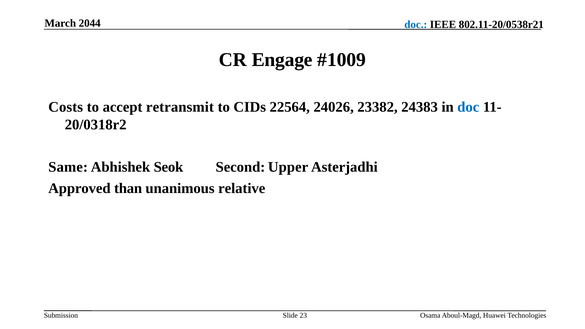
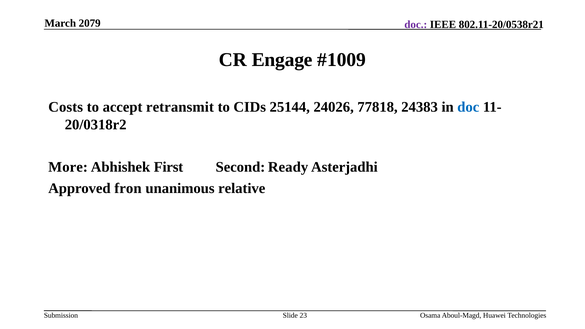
2044: 2044 -> 2079
doc at (416, 24) colour: blue -> purple
22564: 22564 -> 25144
23382: 23382 -> 77818
Same: Same -> More
Seok: Seok -> First
Upper: Upper -> Ready
than: than -> fron
